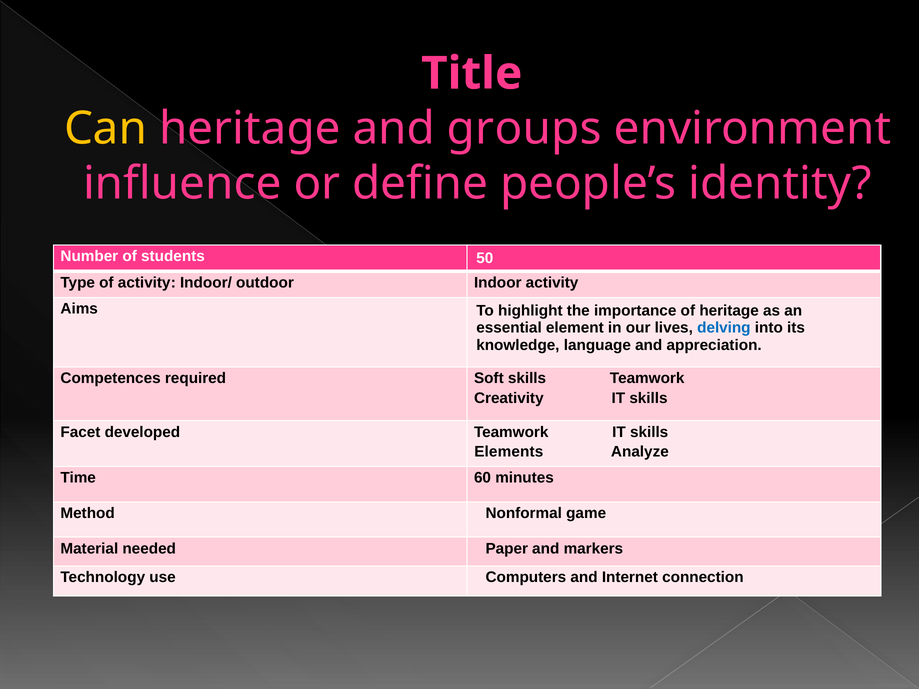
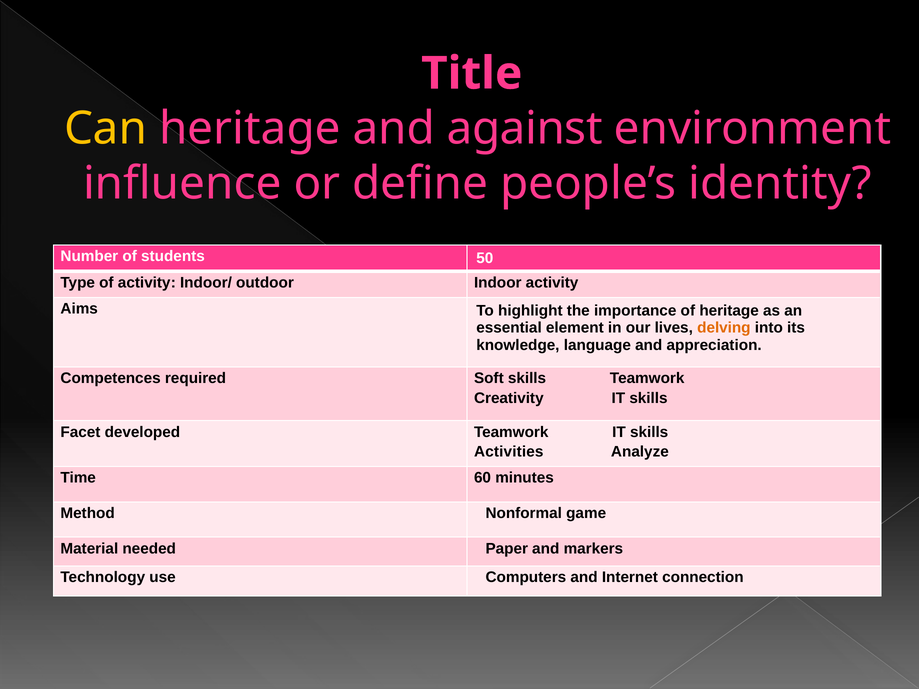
groups: groups -> against
delving colour: blue -> orange
Elements: Elements -> Activities
